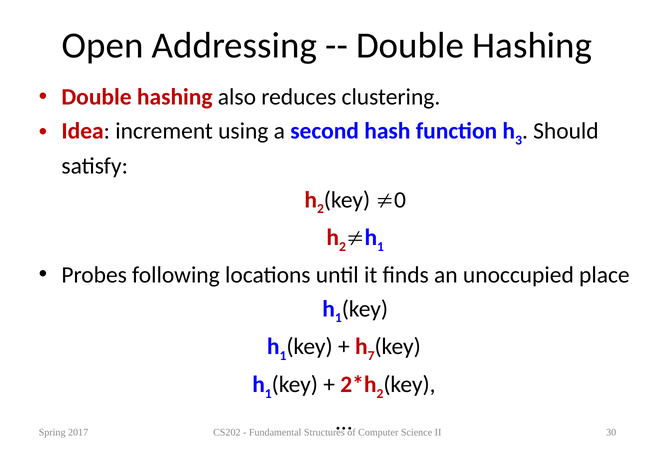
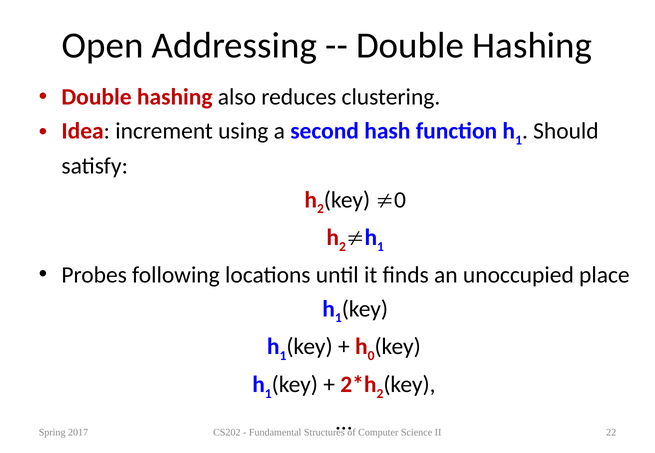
3 at (519, 140): 3 -> 1
7: 7 -> 0
30: 30 -> 22
